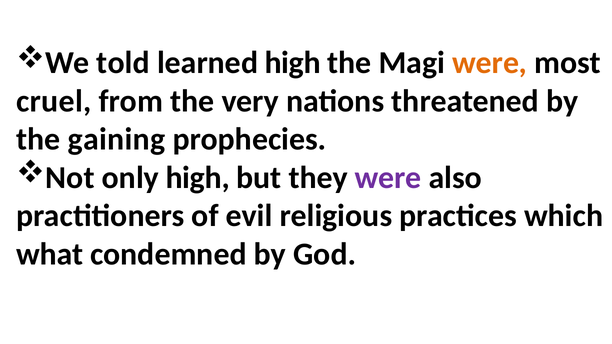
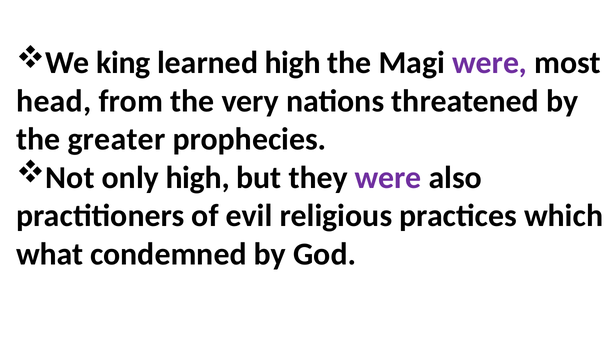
told: told -> king
were at (490, 63) colour: orange -> purple
cruel: cruel -> head
gaining: gaining -> greater
